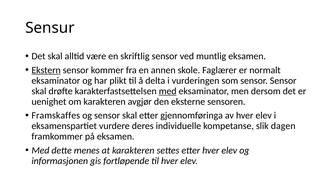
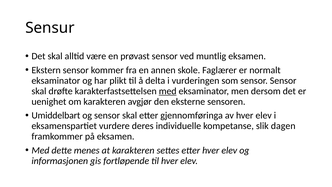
skriftlig: skriftlig -> prøvast
Ekstern underline: present -> none
Framskaffes: Framskaffes -> Umiddelbart
